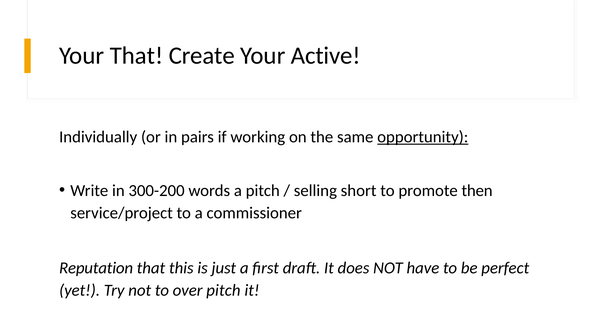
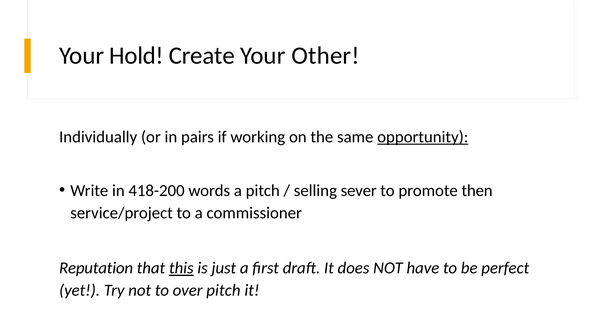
Your That: That -> Hold
Active: Active -> Other
300-200: 300-200 -> 418-200
short: short -> sever
this underline: none -> present
